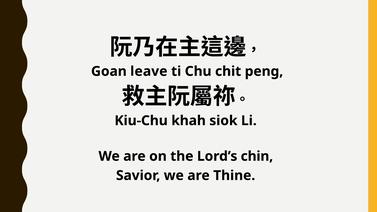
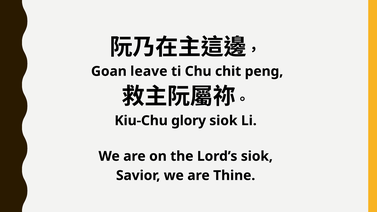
khah: khah -> glory
Lord’s chin: chin -> siok
